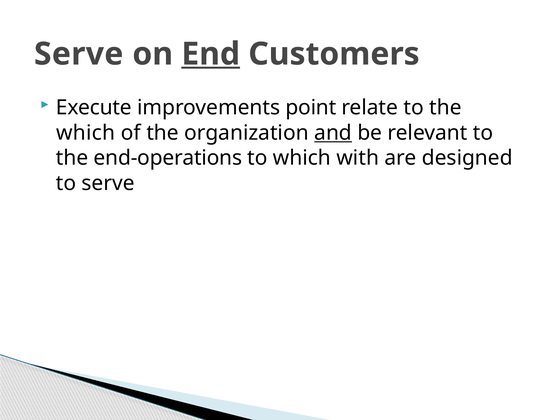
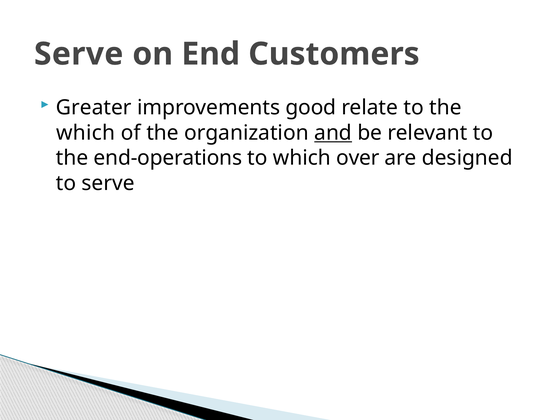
End underline: present -> none
Execute: Execute -> Greater
point: point -> good
with: with -> over
